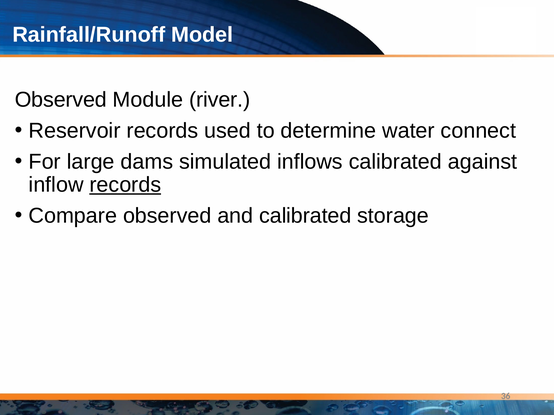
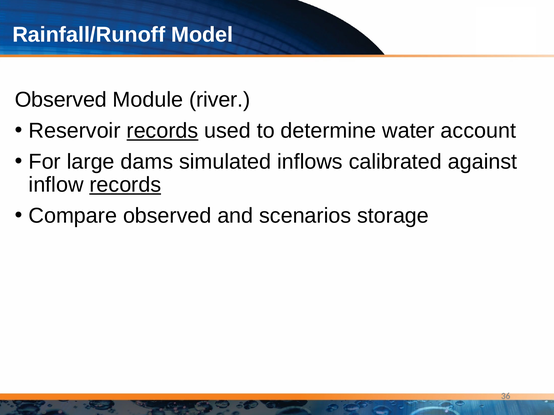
records at (162, 131) underline: none -> present
connect: connect -> account
and calibrated: calibrated -> scenarios
